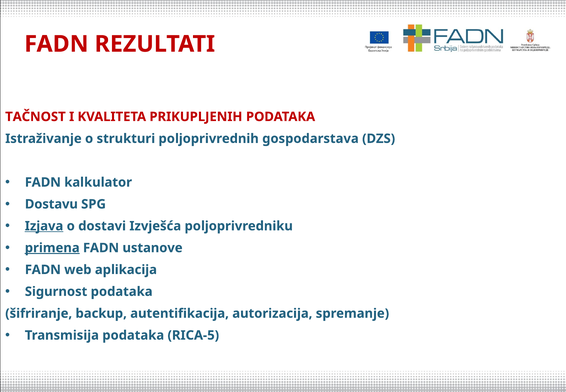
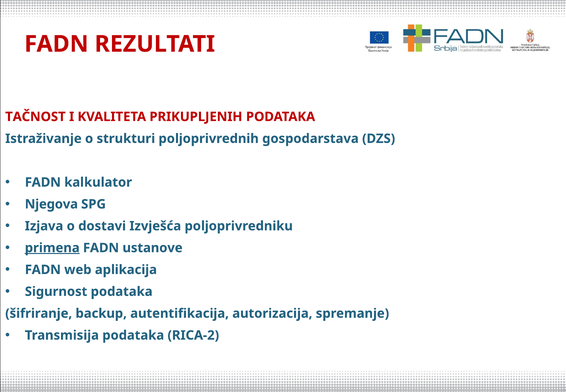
Dostavu: Dostavu -> Njegova
Izjava underline: present -> none
RICA-5: RICA-5 -> RICA-2
